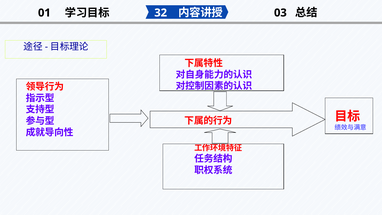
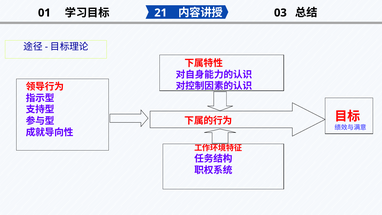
32: 32 -> 21
